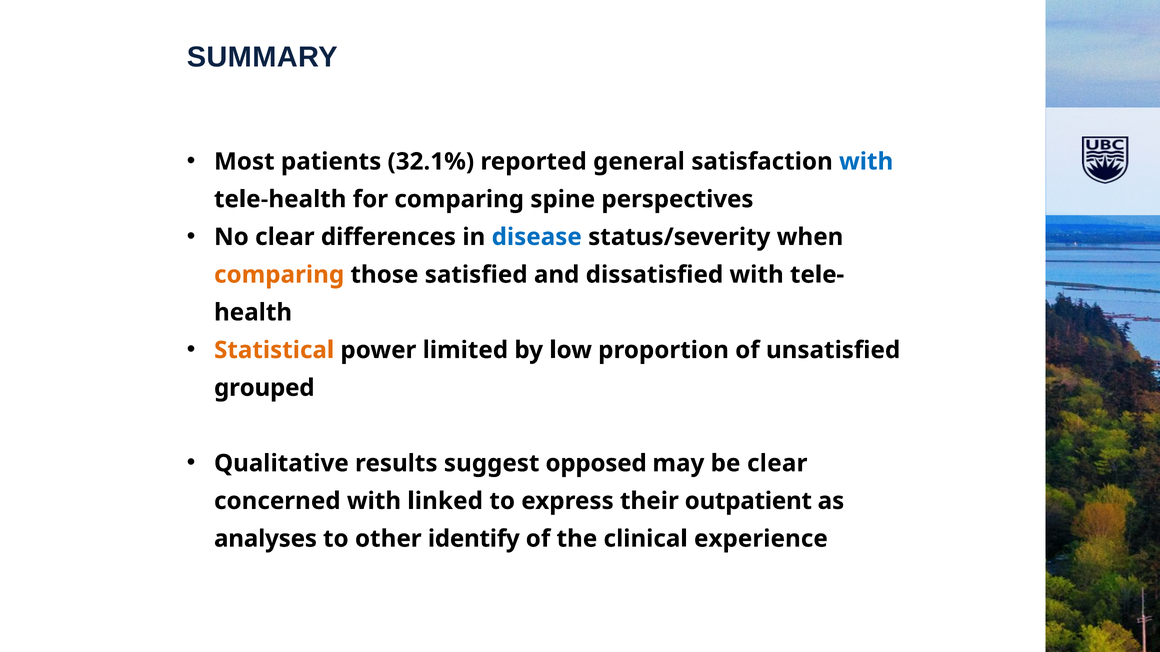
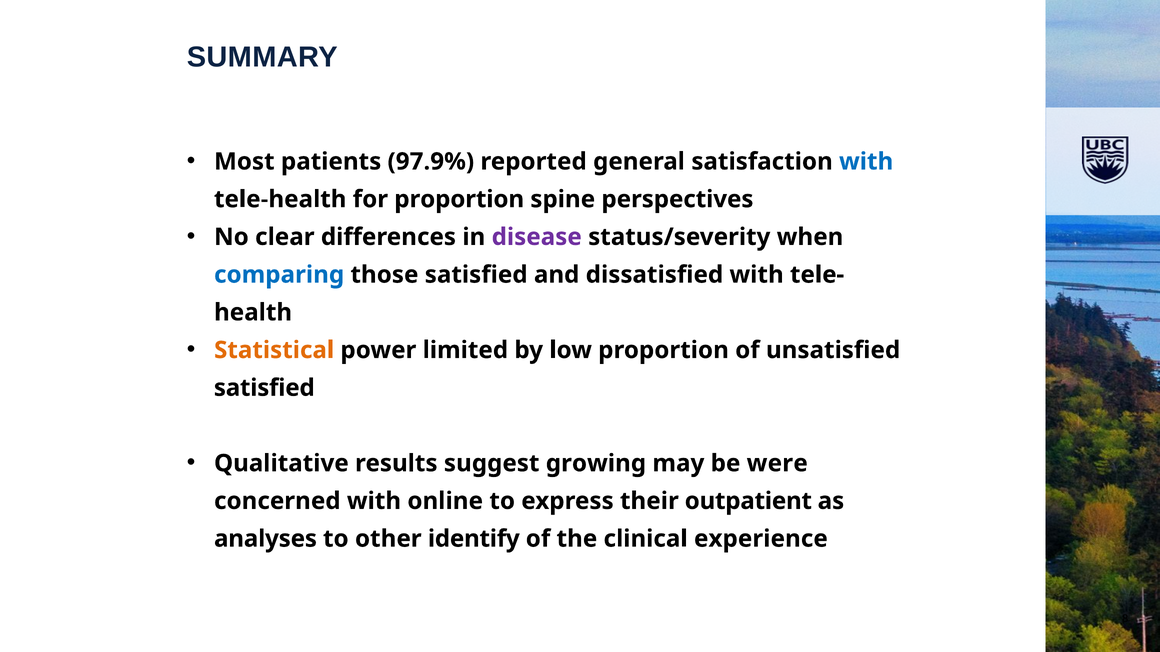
32.1%: 32.1% -> 97.9%
for comparing: comparing -> proportion
disease colour: blue -> purple
comparing at (279, 275) colour: orange -> blue
grouped at (264, 388): grouped -> satisfied
opposed: opposed -> growing
be clear: clear -> were
linked: linked -> online
